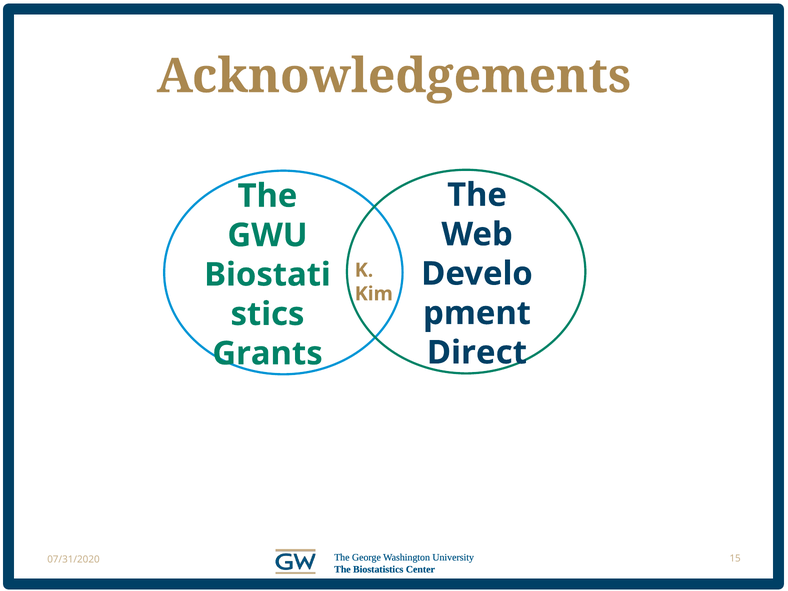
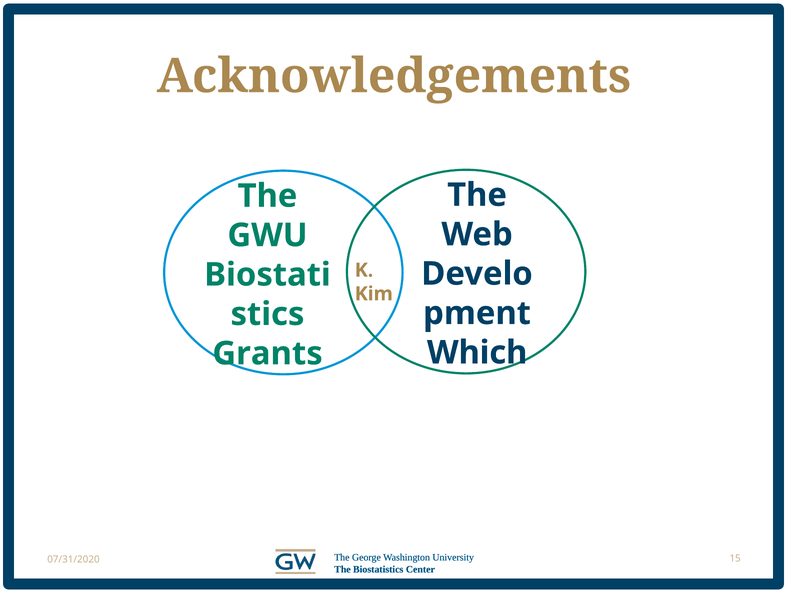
Direct: Direct -> Which
